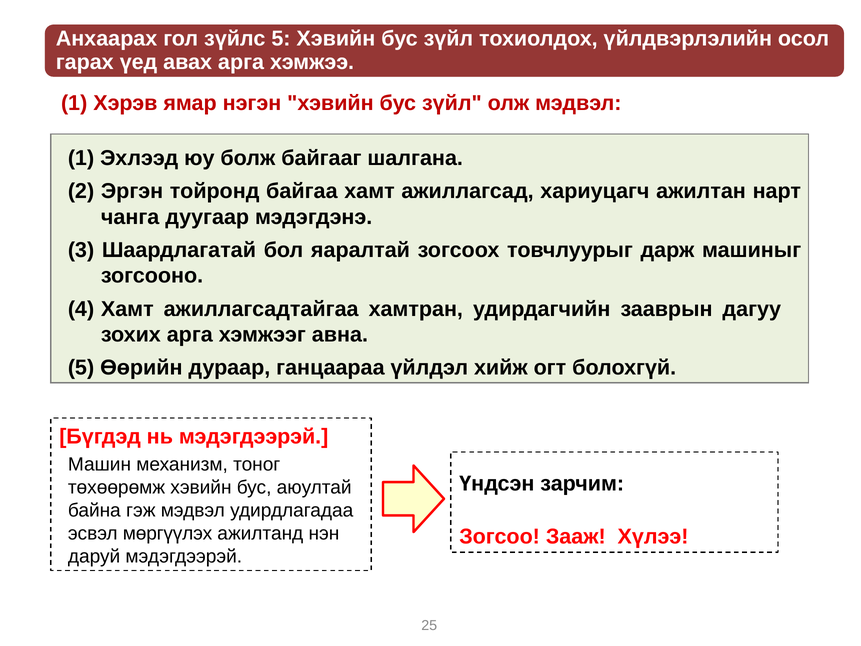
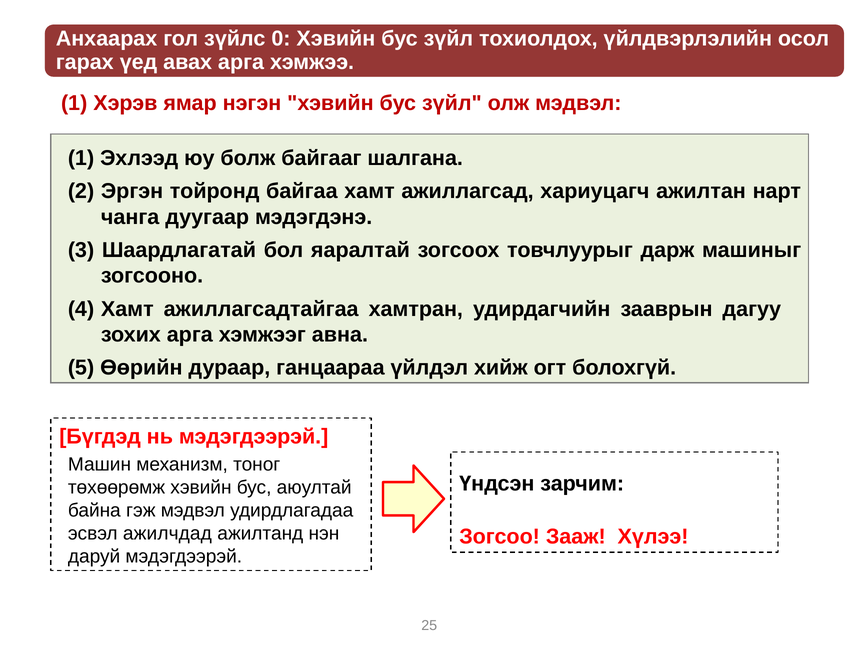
зүйлс 5: 5 -> 0
мөргүүлэх: мөргүүлэх -> ажилчдад
